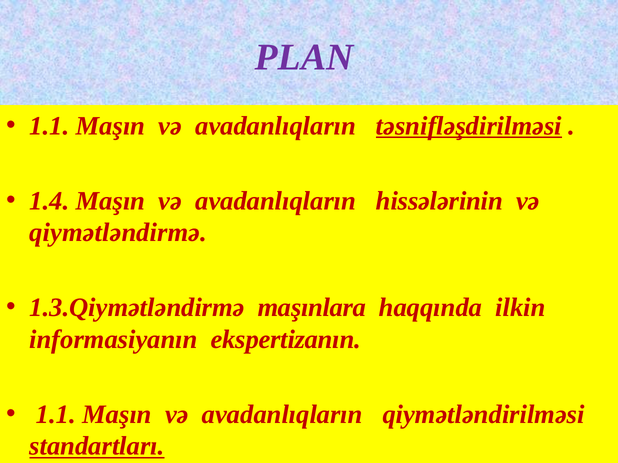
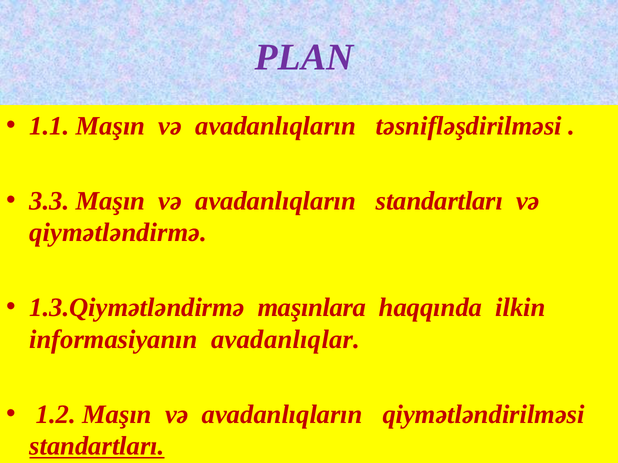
təsnifləşdirilməsi underline: present -> none
1.4: 1.4 -> 3.3
avadanlıqların hissələrinin: hissələrinin -> standartları
ekspertizanın: ekspertizanın -> avadanlıqlar
1.1 at (56, 415): 1.1 -> 1.2
